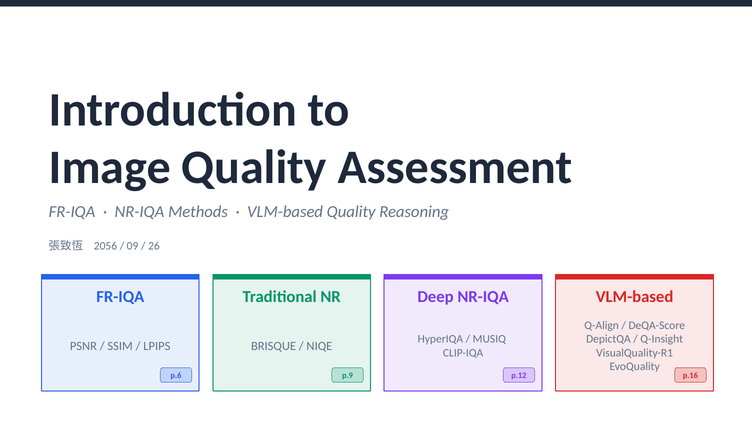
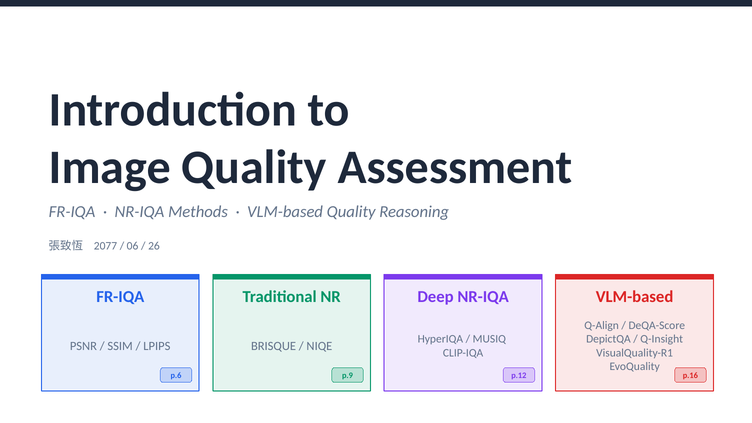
2056: 2056 -> 2077
09: 09 -> 06
